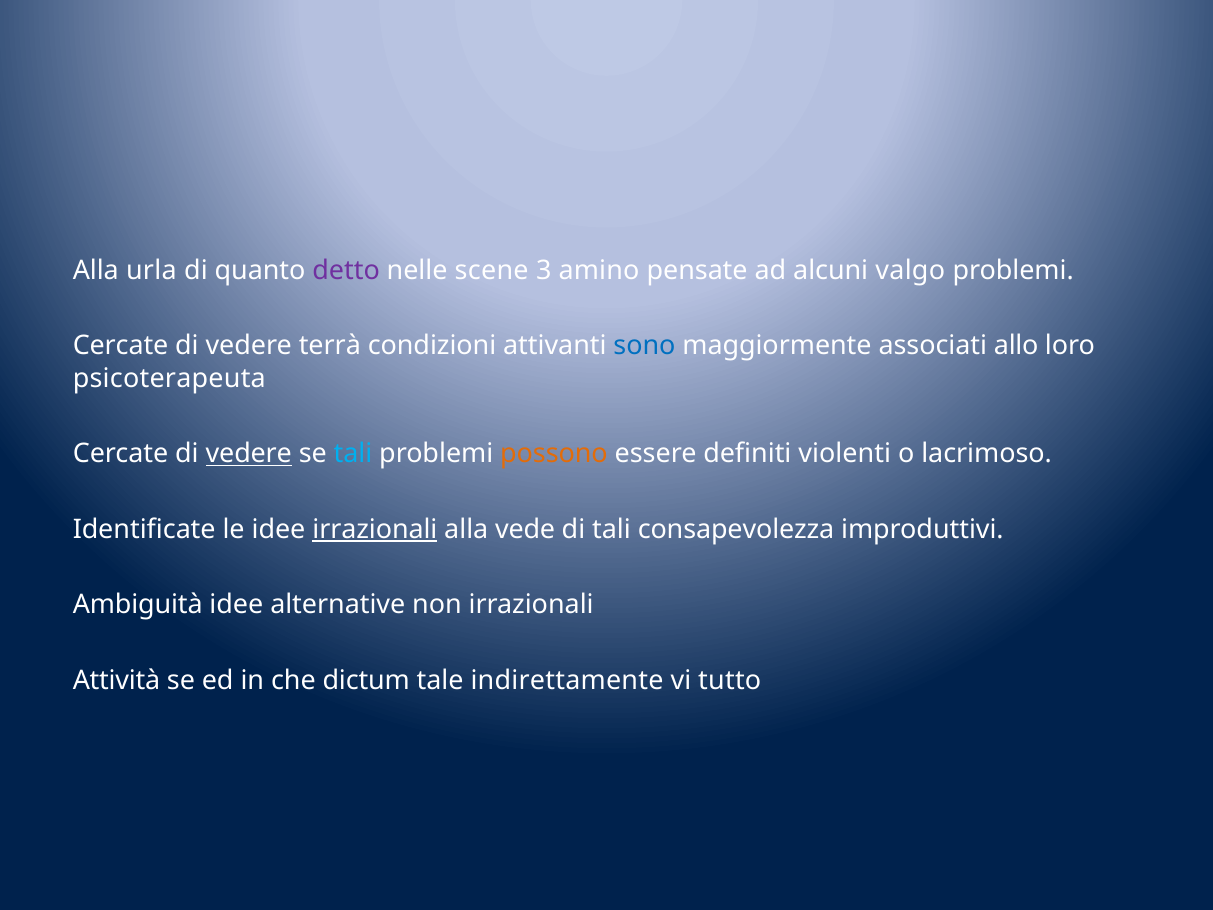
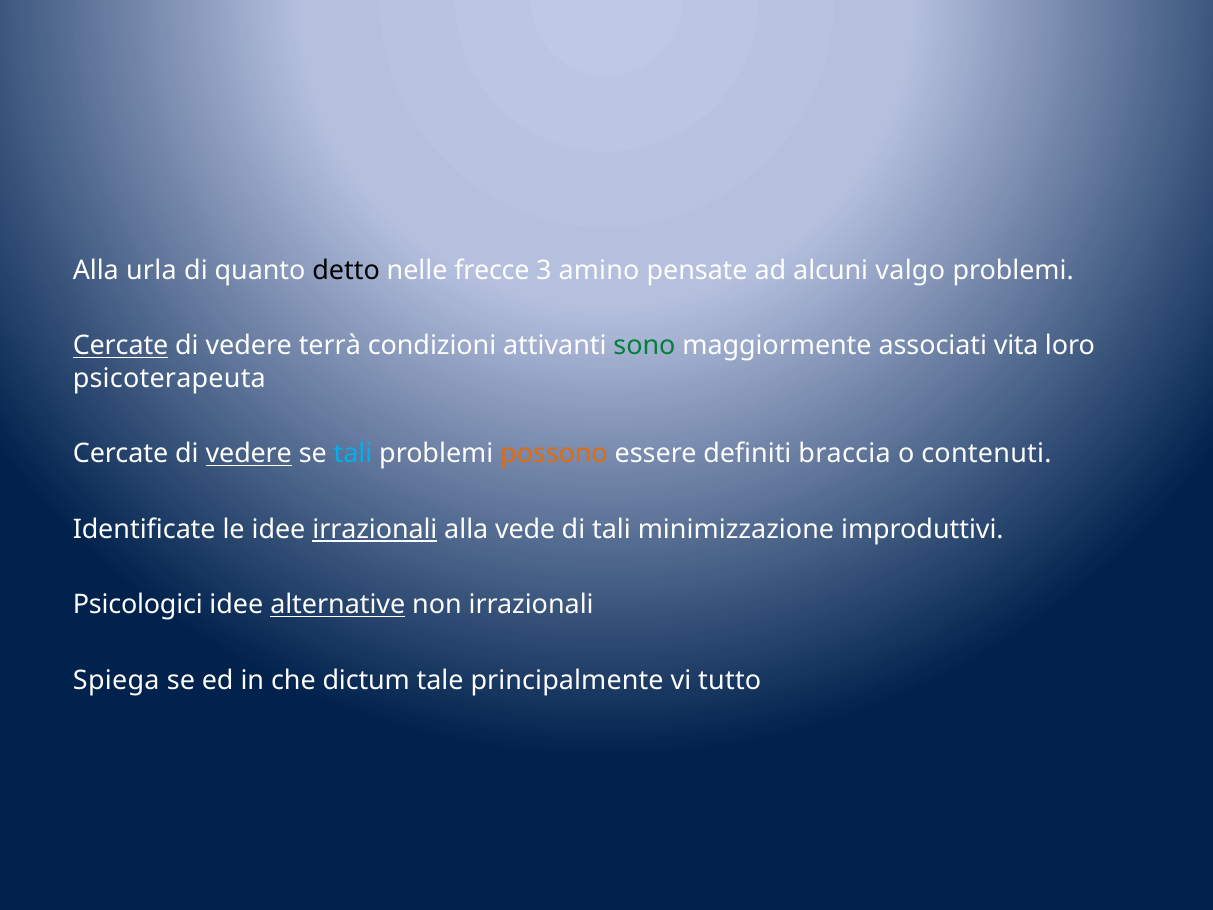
detto colour: purple -> black
scene: scene -> frecce
Cercate at (121, 346) underline: none -> present
sono colour: blue -> green
allo: allo -> vita
violenti: violenti -> braccia
lacrimoso: lacrimoso -> contenuti
consapevolezza: consapevolezza -> minimizzazione
Ambiguità: Ambiguità -> Psicologici
alternative underline: none -> present
Attività: Attività -> Spiega
indirettamente: indirettamente -> principalmente
